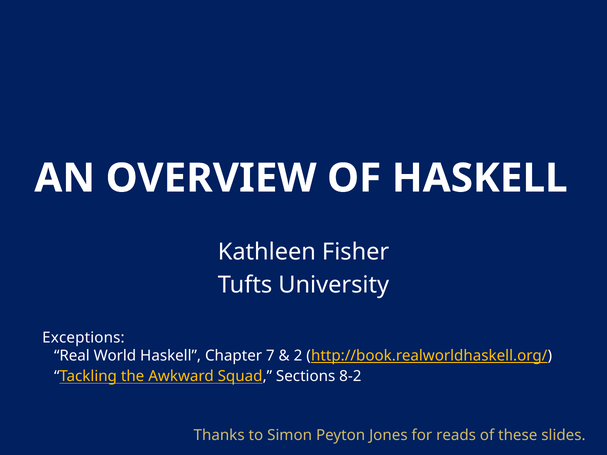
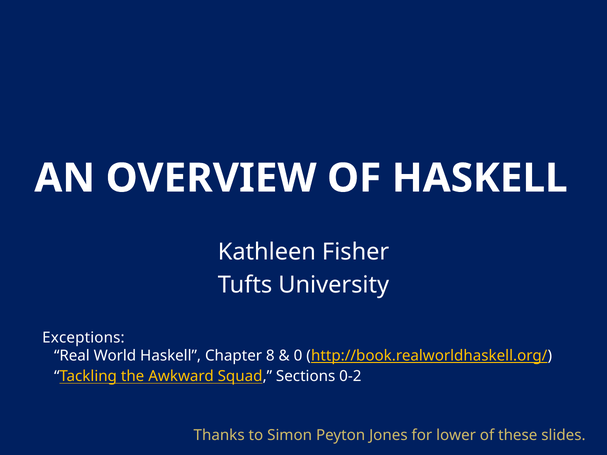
7: 7 -> 8
2: 2 -> 0
8-2: 8-2 -> 0-2
reads: reads -> lower
